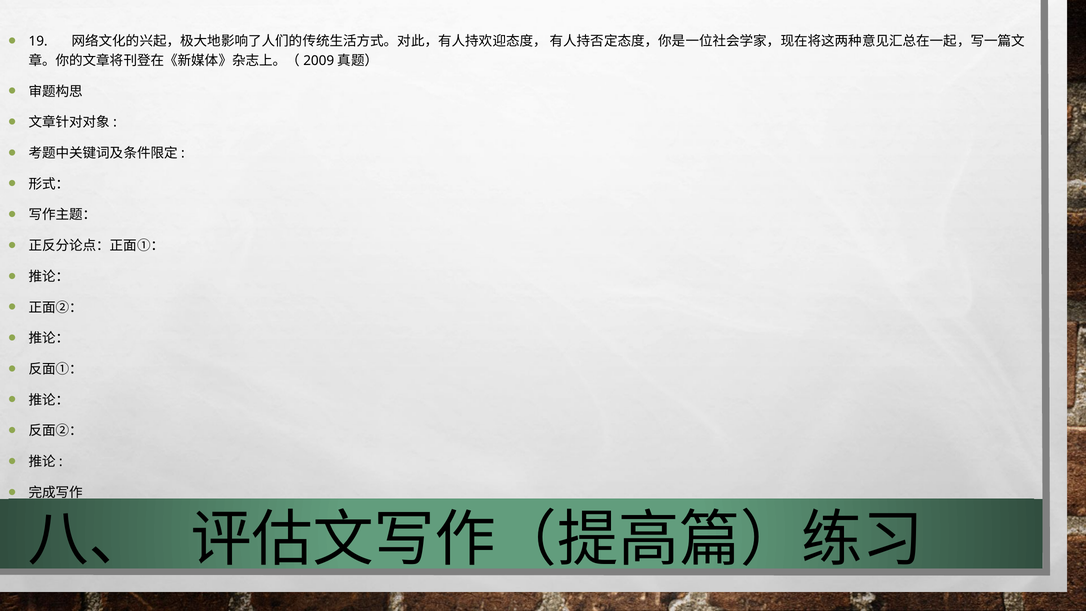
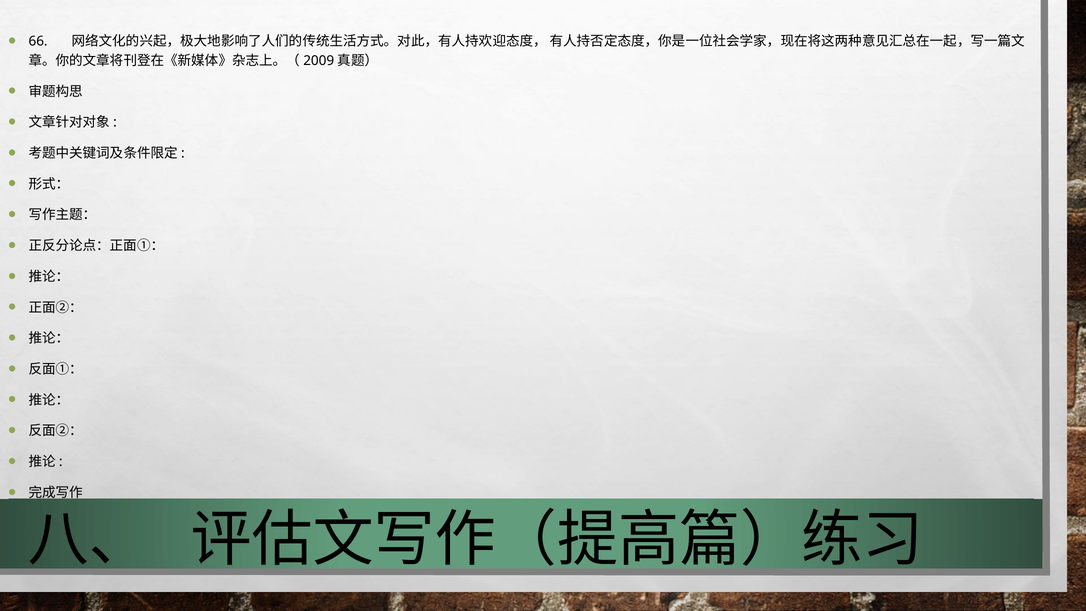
19: 19 -> 66
